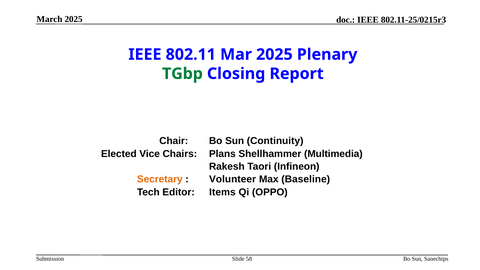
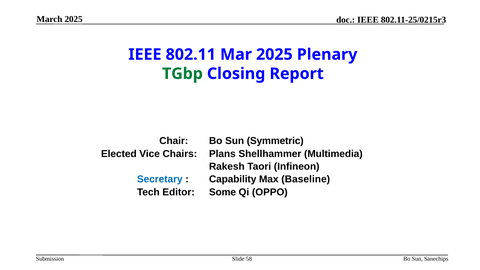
Continuity: Continuity -> Symmetric
Secretary colour: orange -> blue
Volunteer: Volunteer -> Capability
Items: Items -> Some
